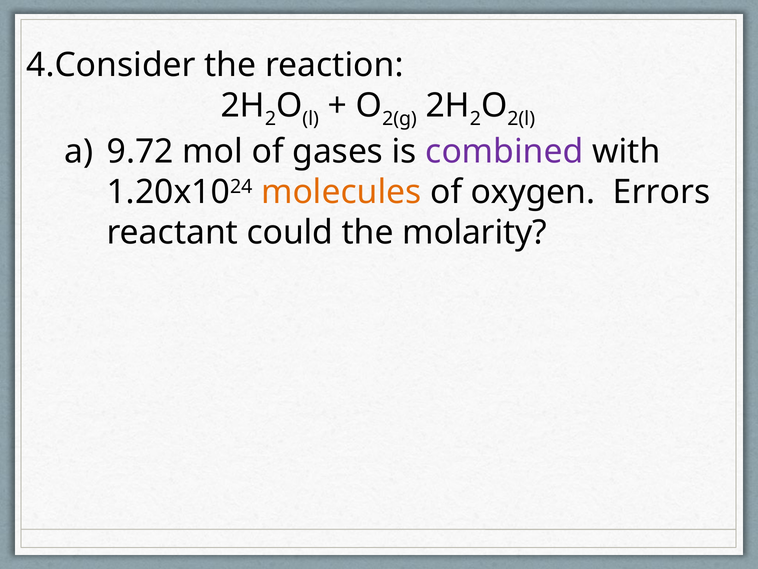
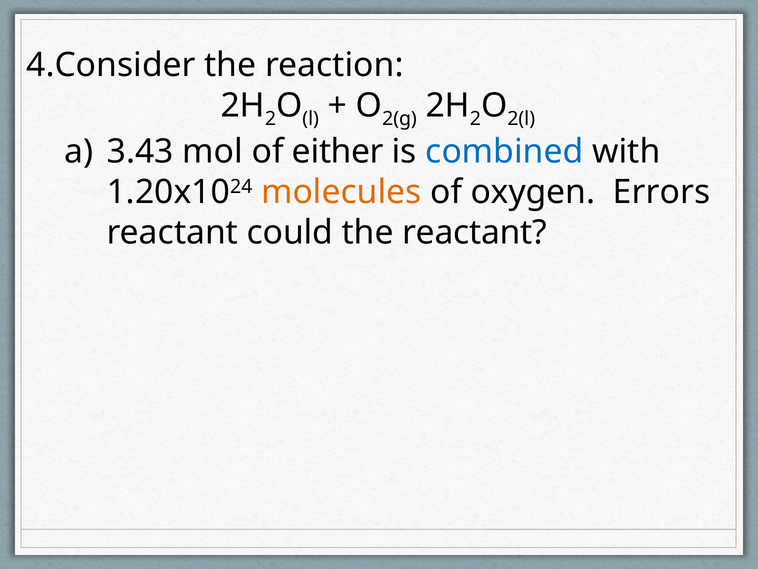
9.72: 9.72 -> 3.43
gases: gases -> either
combined colour: purple -> blue
the molarity: molarity -> reactant
